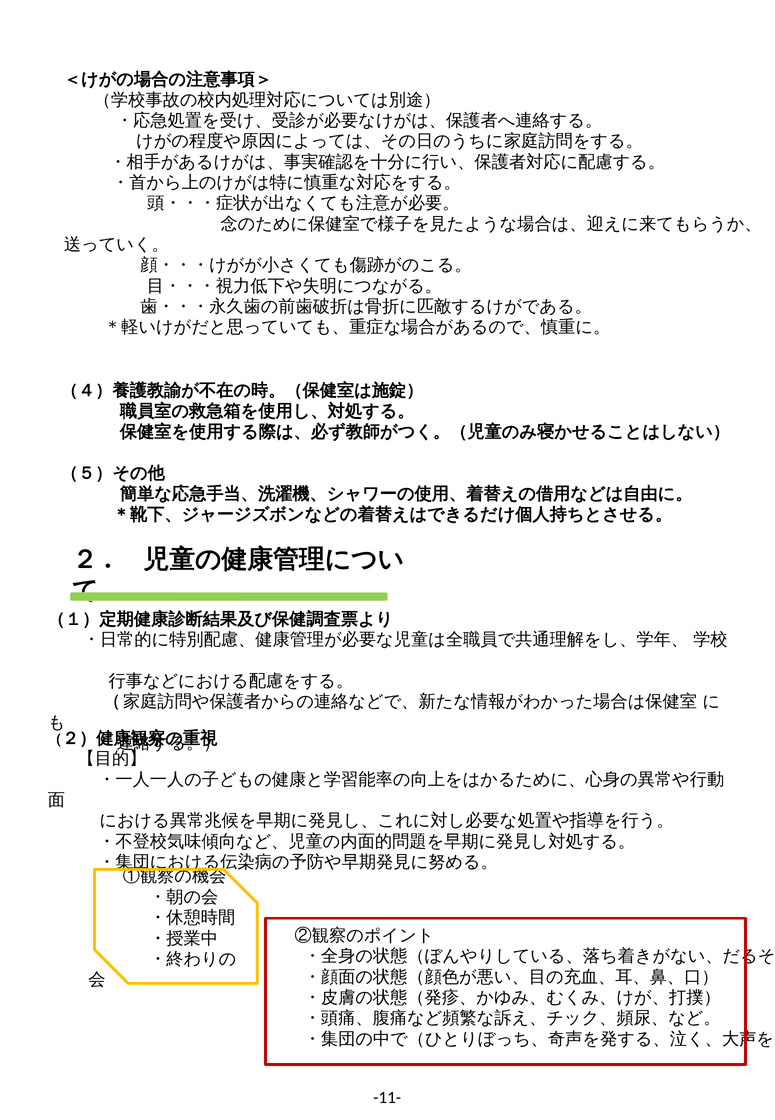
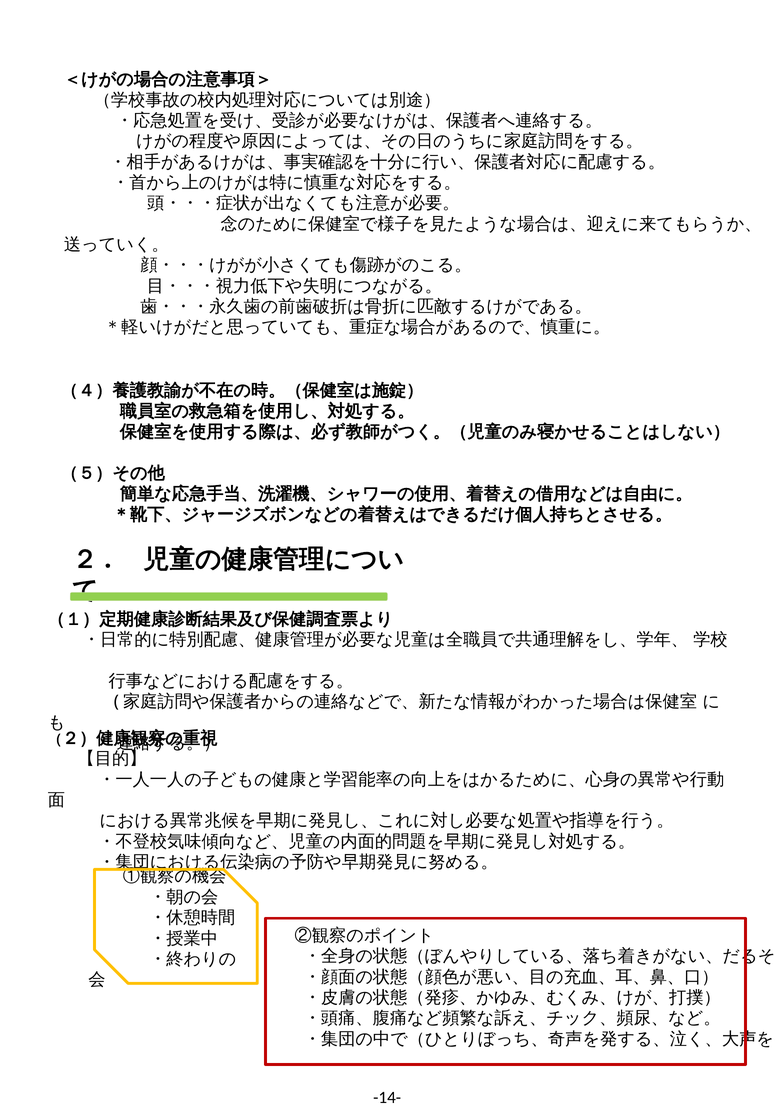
-11-: -11- -> -14-
